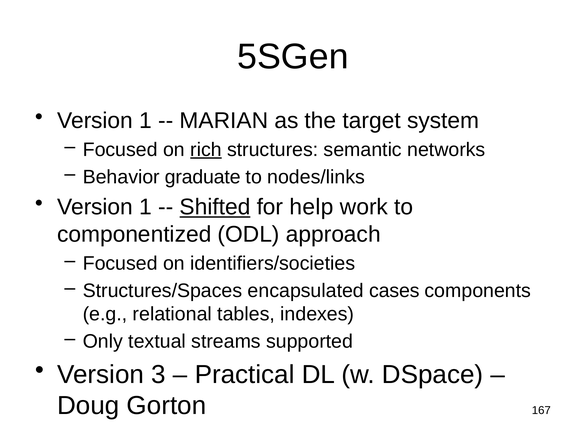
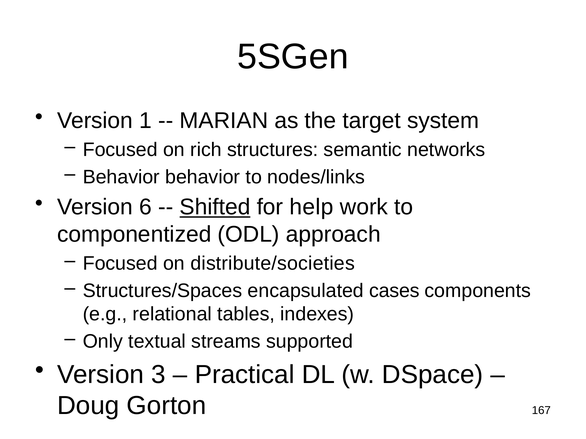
rich underline: present -> none
Behavior graduate: graduate -> behavior
1 at (146, 207): 1 -> 6
identifiers/societies: identifiers/societies -> distribute/societies
